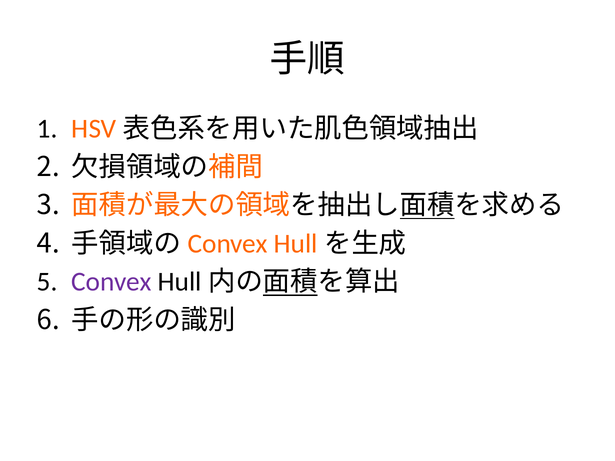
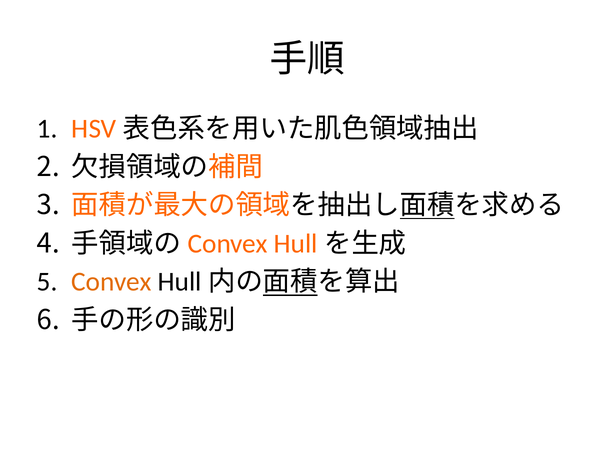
Convex colour: purple -> orange
